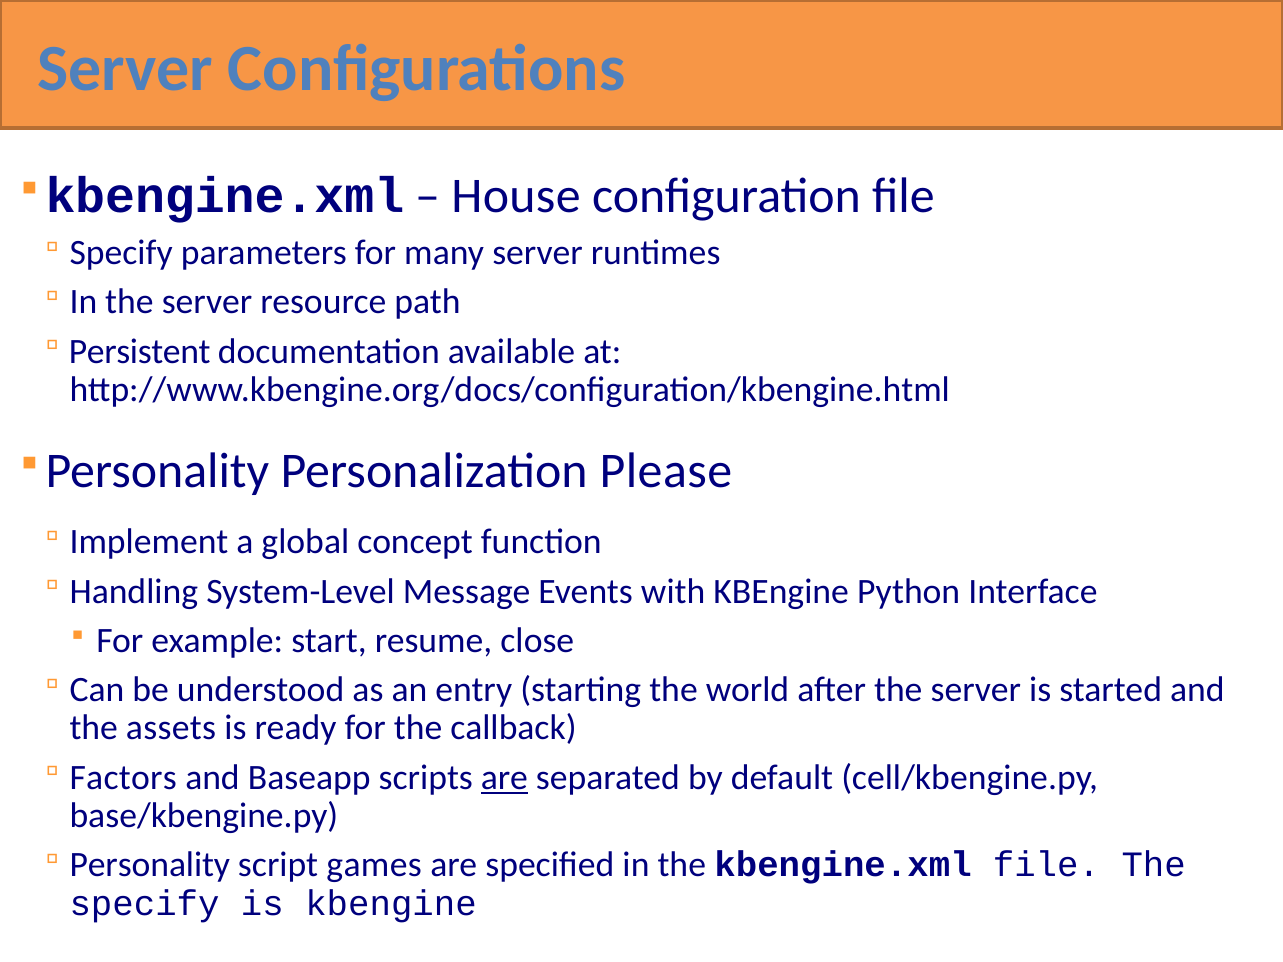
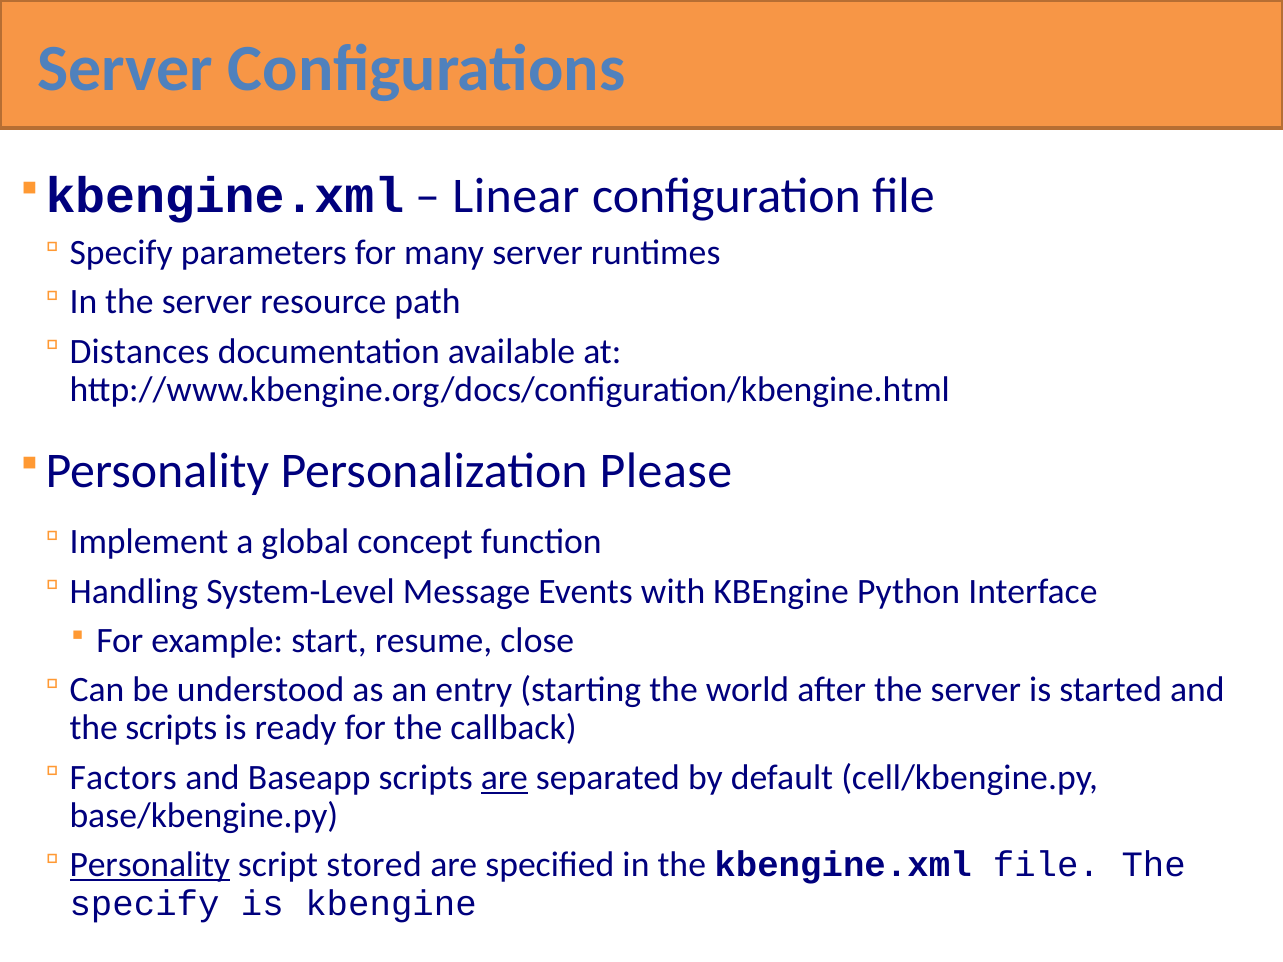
House: House -> Linear
Persistent: Persistent -> Distances
the assets: assets -> scripts
Personality underline: none -> present
games: games -> stored
